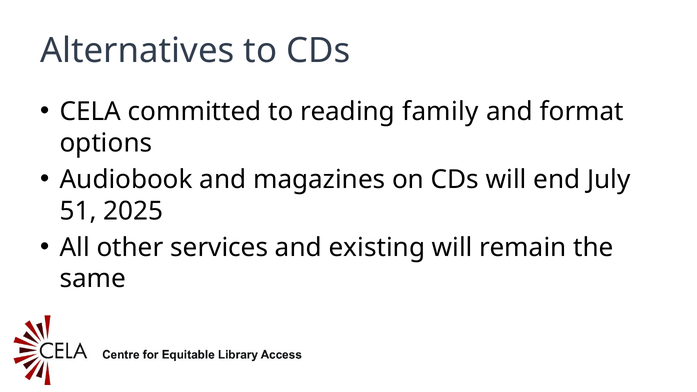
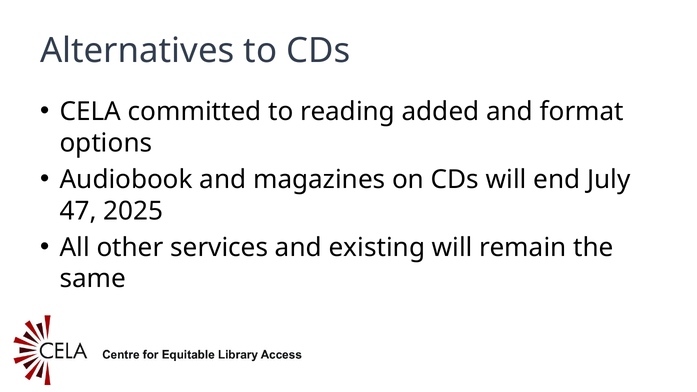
family: family -> added
51: 51 -> 47
